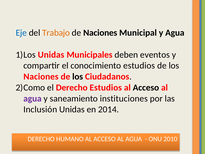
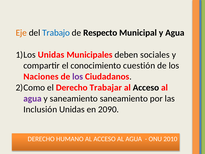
Eje colour: blue -> orange
Trabajo colour: orange -> blue
de Naciones: Naciones -> Respecto
eventos: eventos -> sociales
conocimiento estudios: estudios -> cuestión
los at (78, 76) colour: black -> purple
Derecho Estudios: Estudios -> Trabajar
saneamiento instituciones: instituciones -> saneamiento
2014: 2014 -> 2090
